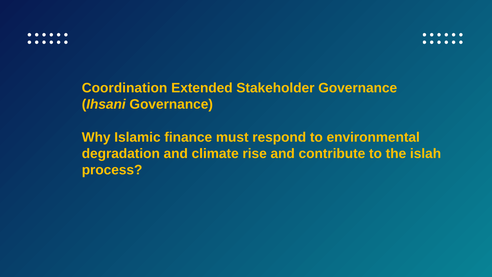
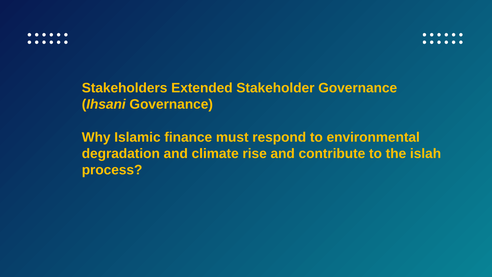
Coordination: Coordination -> Stakeholders
